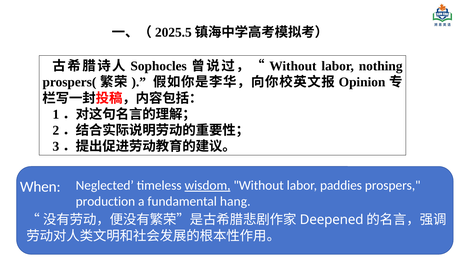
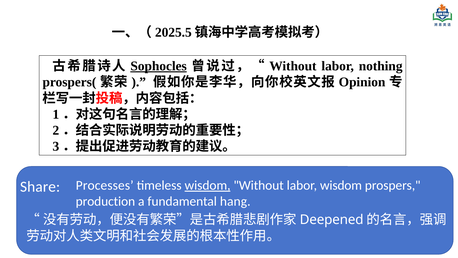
Sophocles underline: none -> present
Neglected: Neglected -> Processes
labor paddies: paddies -> wisdom
When: When -> Share
